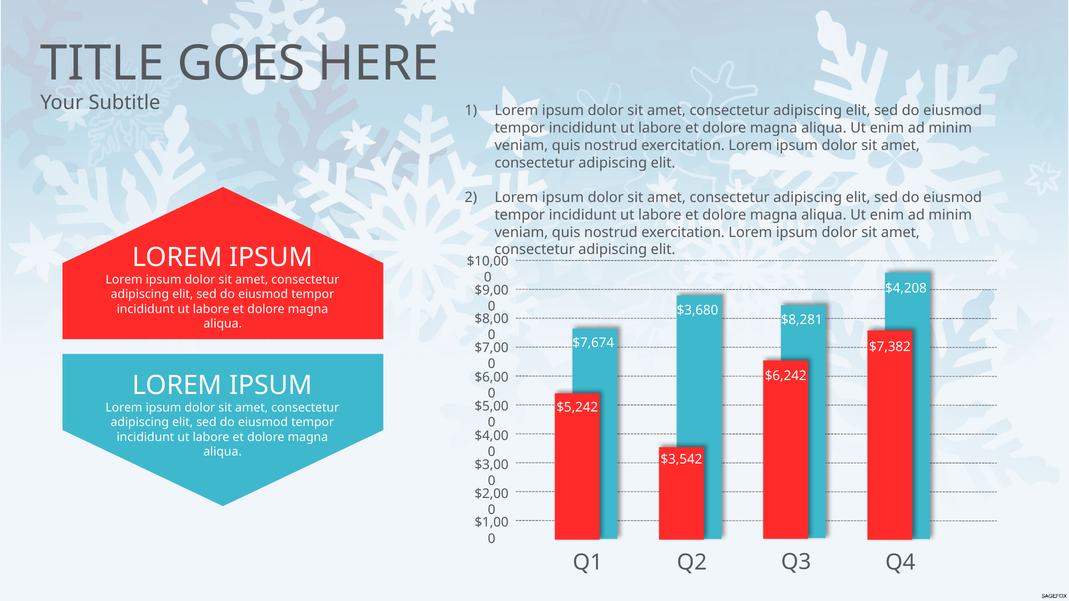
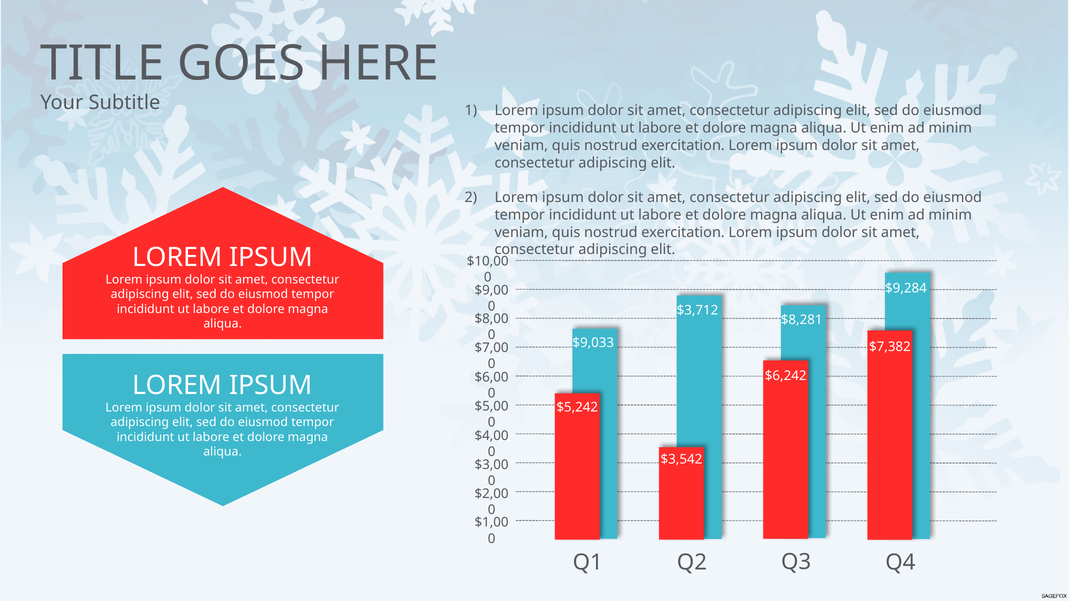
$4,208: $4,208 -> $9,284
$3,680: $3,680 -> $3,712
$7,674: $7,674 -> $9,033
